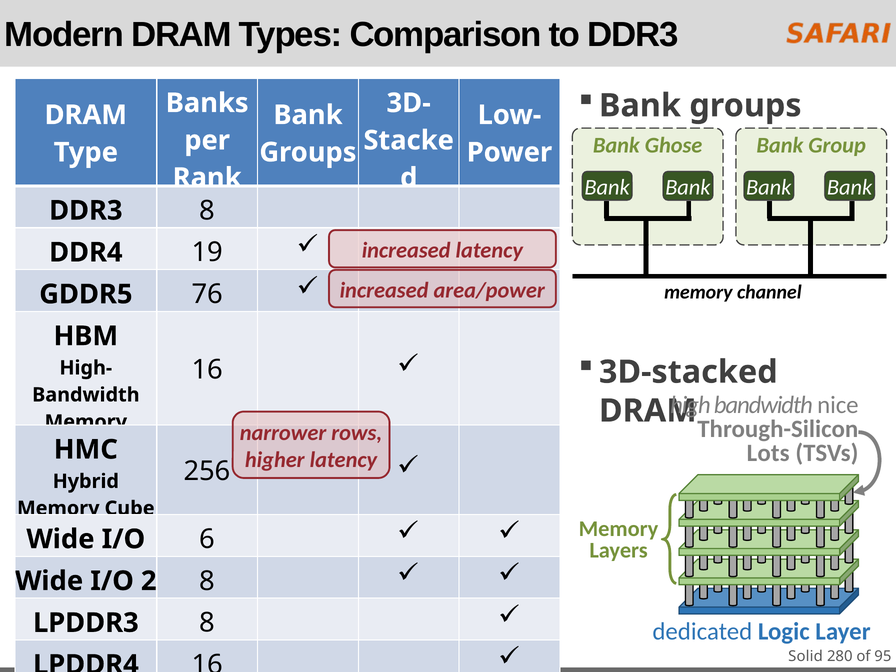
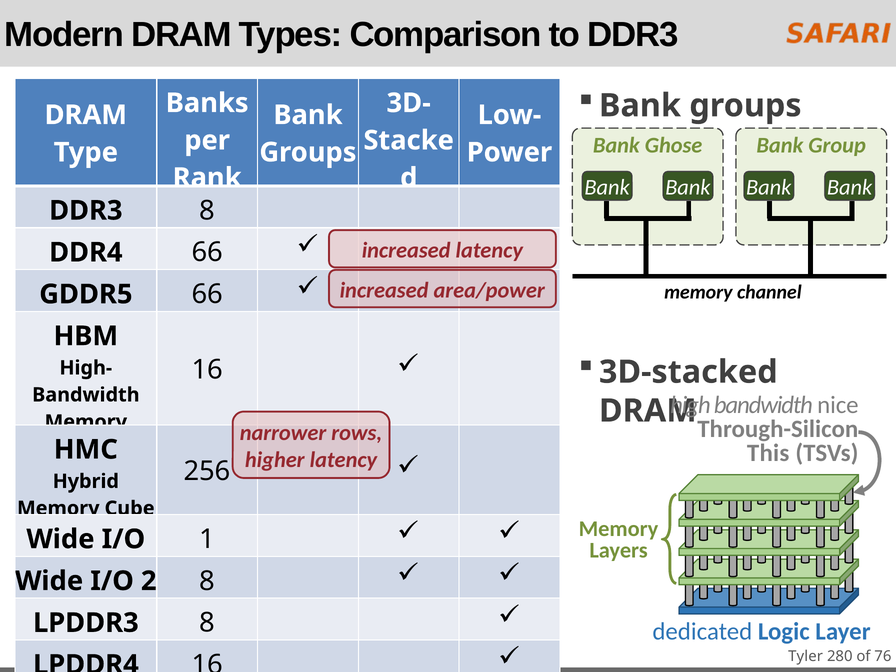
19 at (207, 252): 19 -> 66
76 at (207, 294): 76 -> 66
Lots: Lots -> This
6: 6 -> 1
Solid: Solid -> Tyler
95: 95 -> 76
